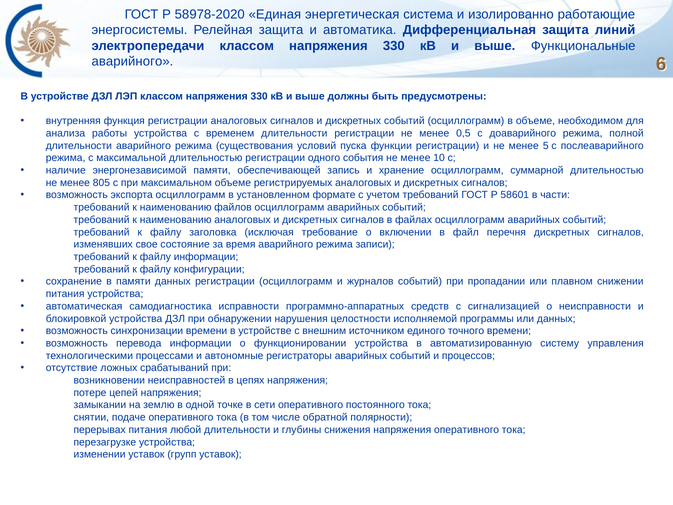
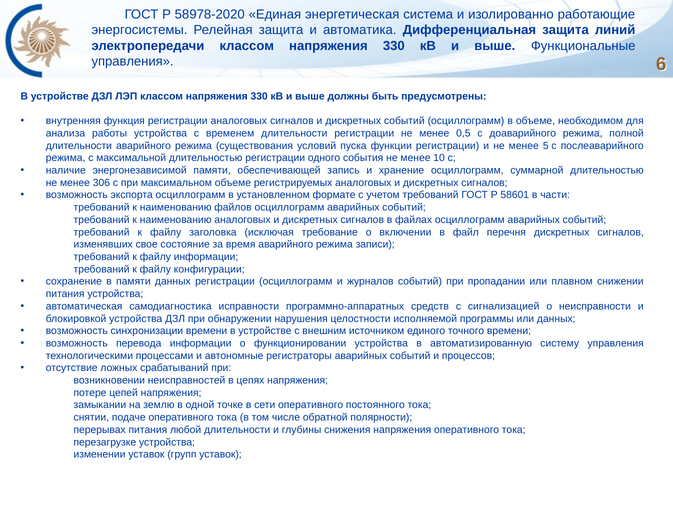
аварийного at (132, 61): аварийного -> управления
805: 805 -> 306
